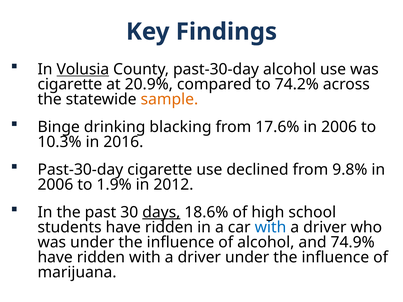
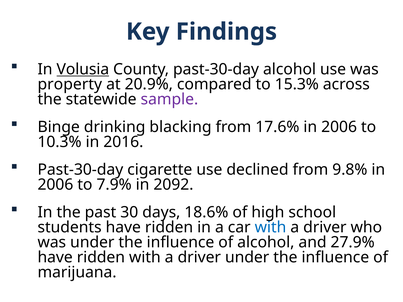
cigarette at (70, 84): cigarette -> property
74.2%: 74.2% -> 15.3%
sample colour: orange -> purple
1.9%: 1.9% -> 7.9%
2012: 2012 -> 2092
days underline: present -> none
74.9%: 74.9% -> 27.9%
